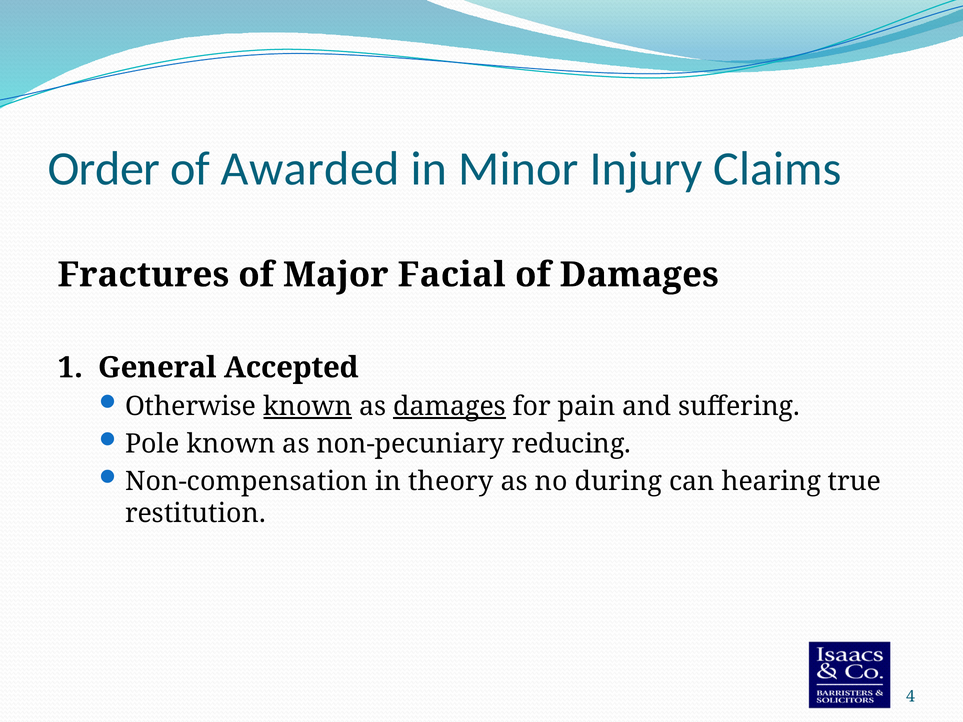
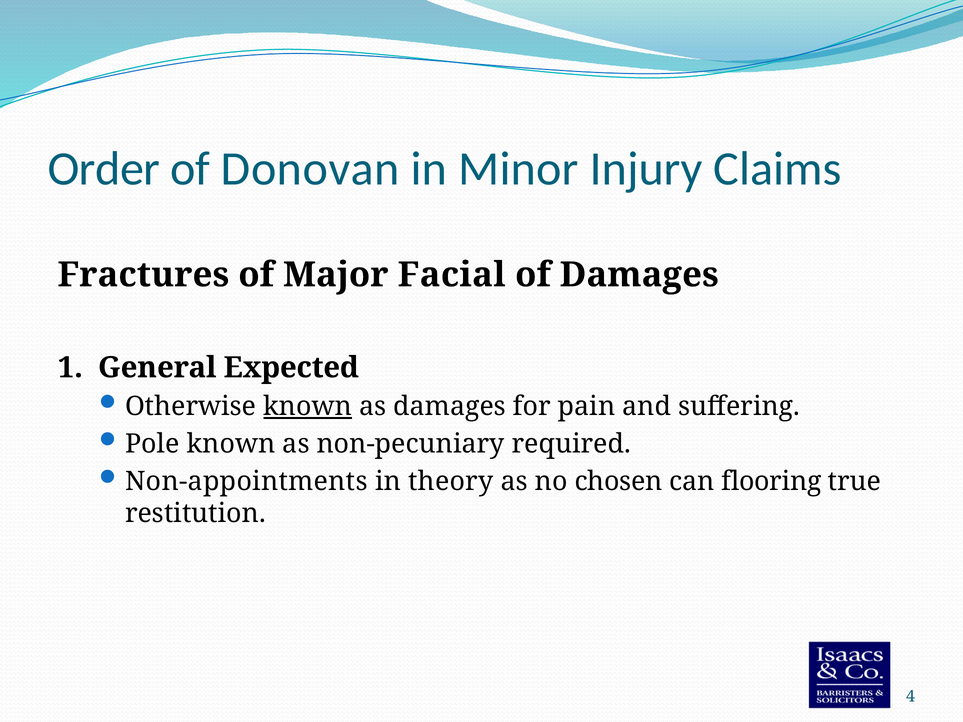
Awarded: Awarded -> Donovan
Accepted: Accepted -> Expected
damages at (450, 407) underline: present -> none
reducing: reducing -> required
Non-compensation: Non-compensation -> Non-appointments
during: during -> chosen
hearing: hearing -> flooring
